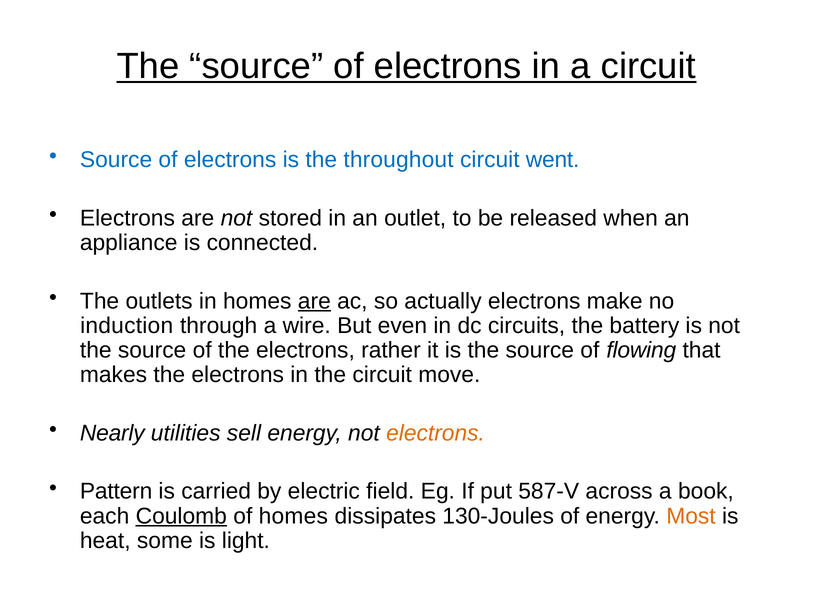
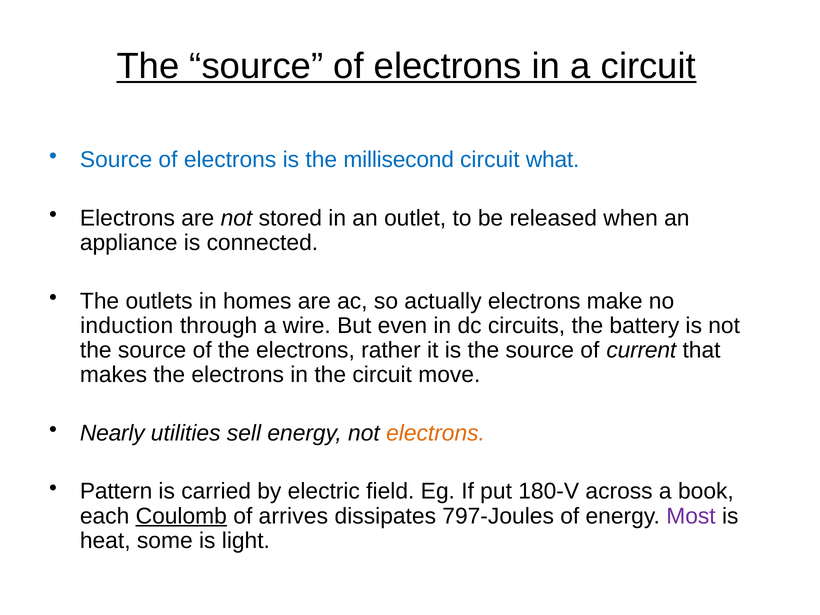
throughout: throughout -> millisecond
went: went -> what
are at (314, 301) underline: present -> none
flowing: flowing -> current
587-V: 587-V -> 180-V
of homes: homes -> arrives
130-Joules: 130-Joules -> 797-Joules
Most colour: orange -> purple
